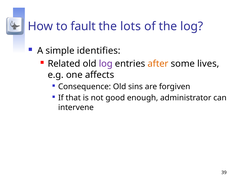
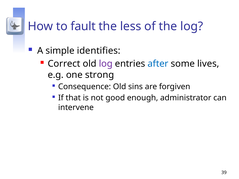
lots: lots -> less
Related: Related -> Correct
after colour: orange -> blue
affects: affects -> strong
